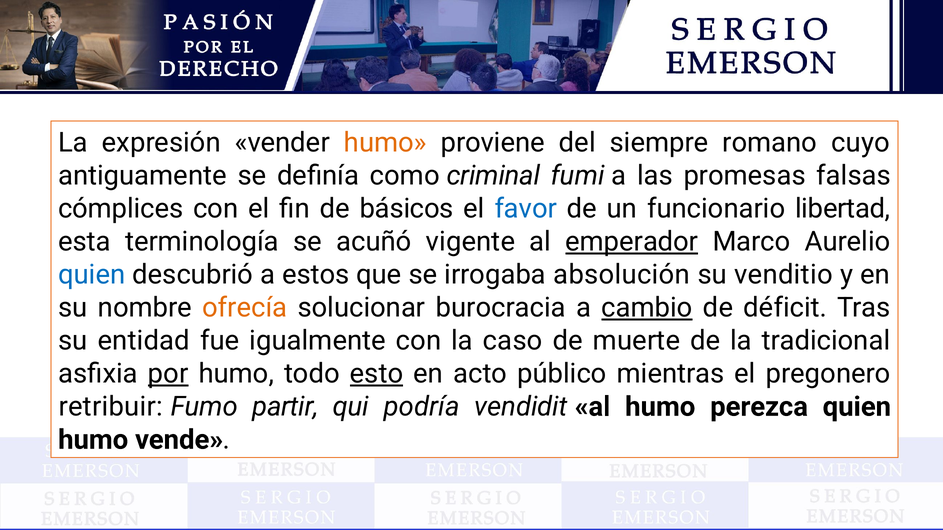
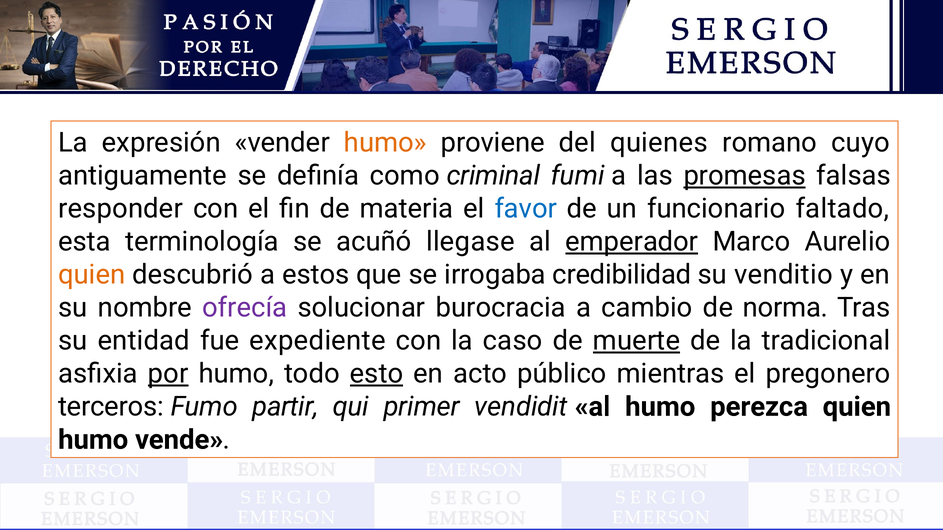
siempre: siempre -> quienes
promesas underline: none -> present
cómplices: cómplices -> responder
básicos: básicos -> materia
libertad: libertad -> faltado
vigente: vigente -> llegase
quien at (92, 275) colour: blue -> orange
absolución: absolución -> credibilidad
ofrecía colour: orange -> purple
cambio underline: present -> none
déficit: déficit -> norma
igualmente: igualmente -> expediente
muerte underline: none -> present
retribuir: retribuir -> terceros
podría: podría -> primer
